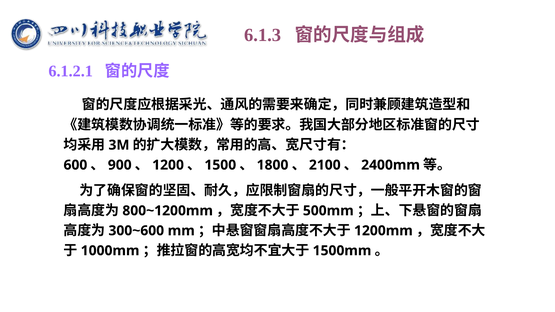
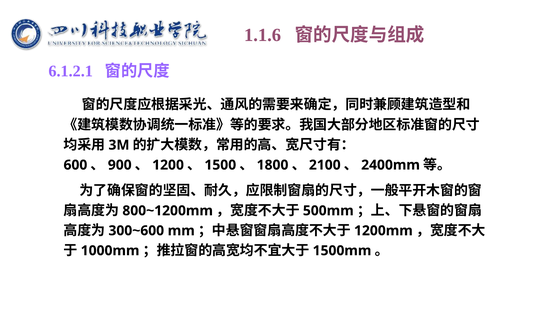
6.1.3: 6.1.3 -> 1.1.6
